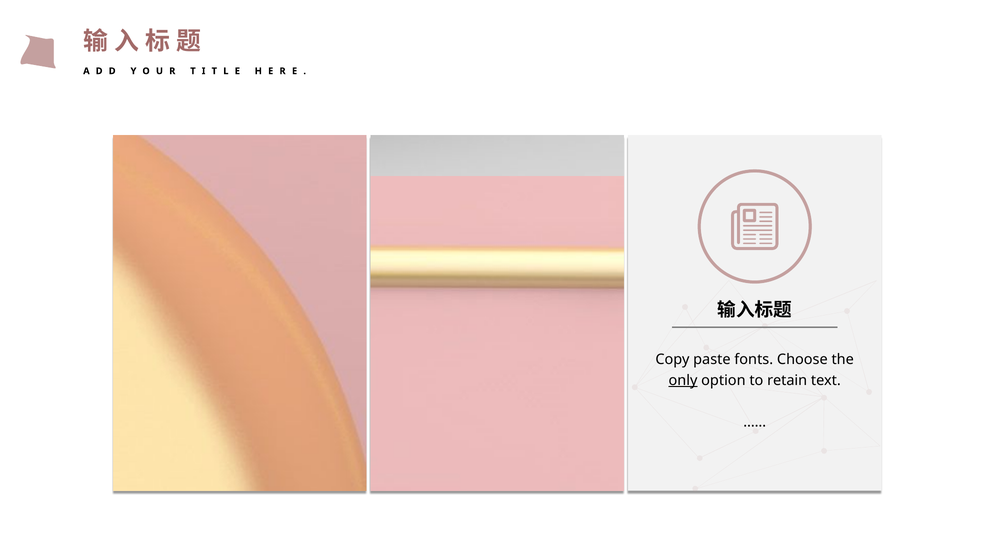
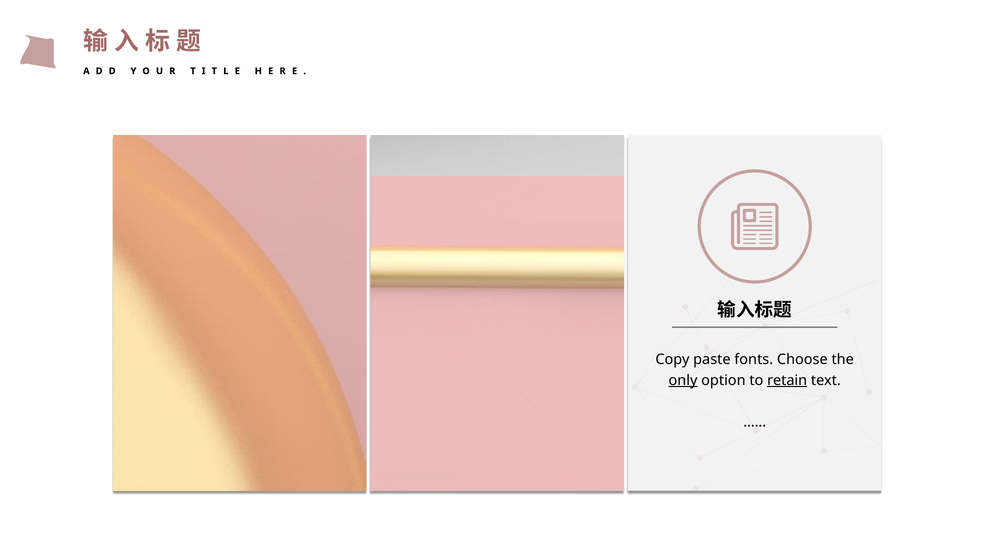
retain underline: none -> present
